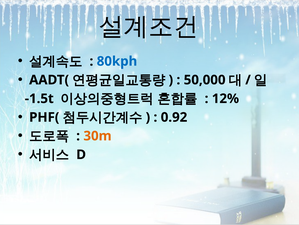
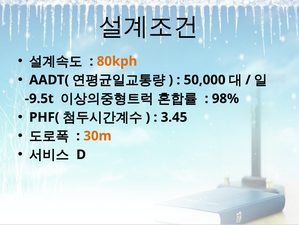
80kph colour: blue -> orange
-1.5t: -1.5t -> -9.5t
12%: 12% -> 98%
0.92: 0.92 -> 3.45
